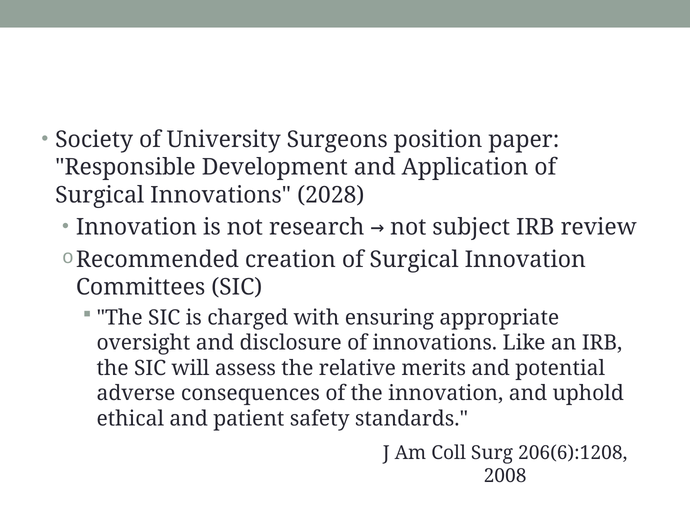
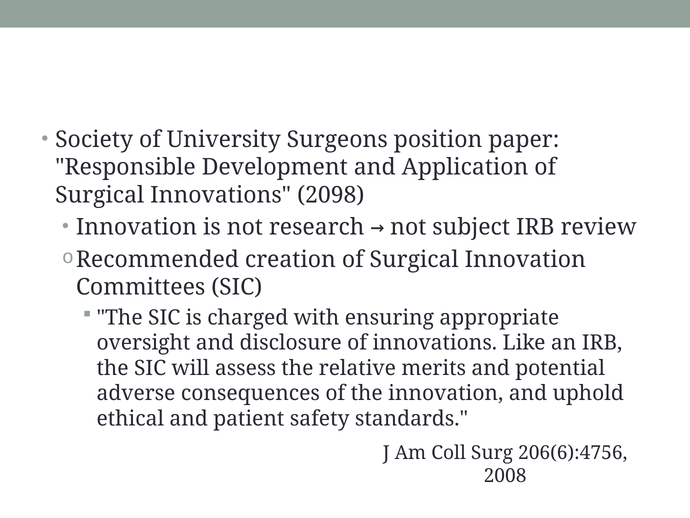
2028: 2028 -> 2098
206(6):1208: 206(6):1208 -> 206(6):4756
